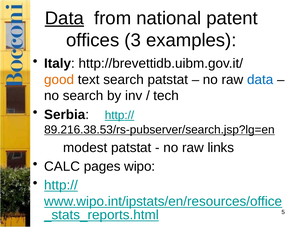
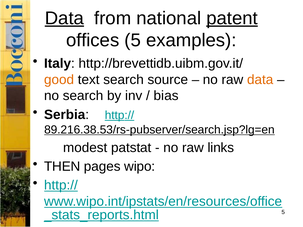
patent underline: none -> present
offices 3: 3 -> 5
search patstat: patstat -> source
data at (260, 80) colour: blue -> orange
tech: tech -> bias
CALC: CALC -> THEN
